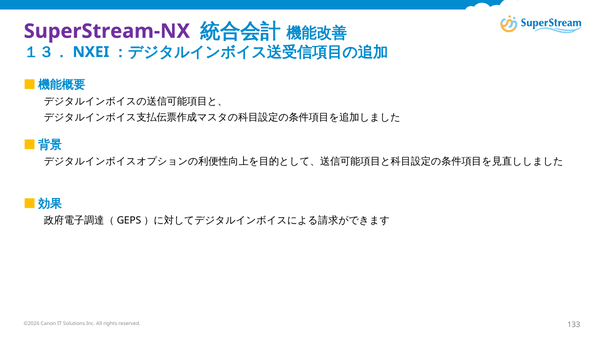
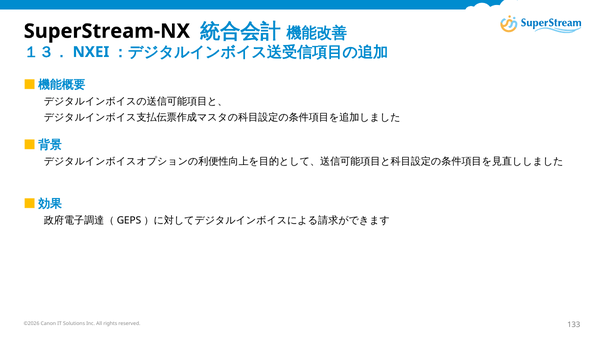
SuperStream-NX colour: purple -> black
